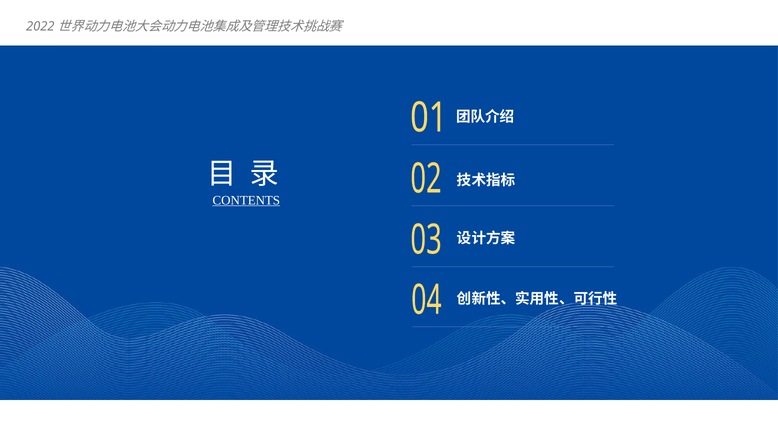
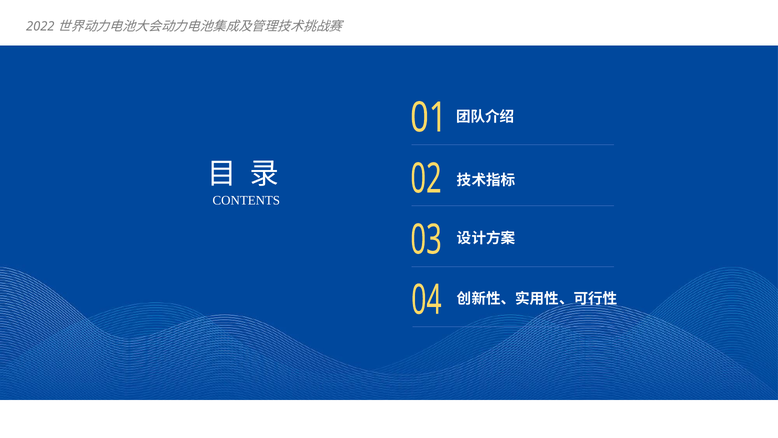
CONTENTS underline: present -> none
